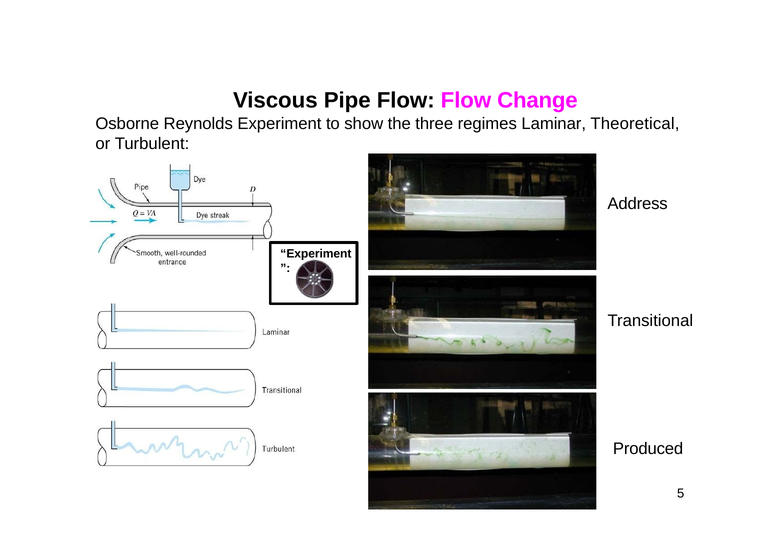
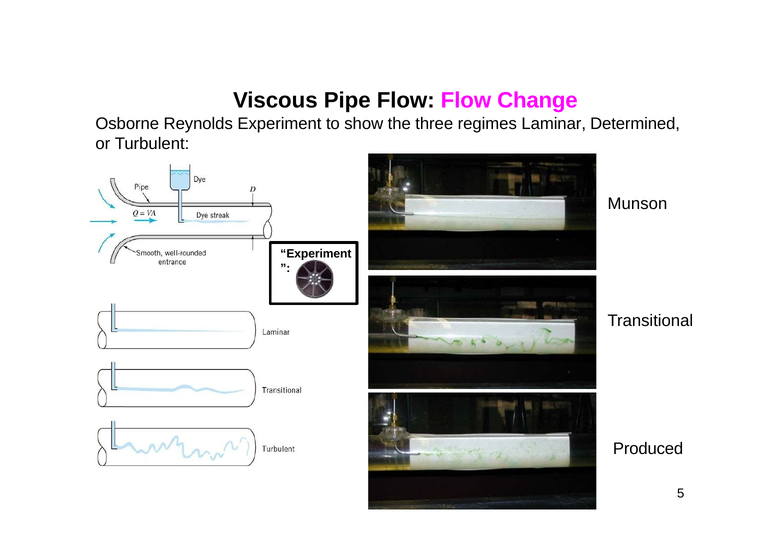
Theoretical: Theoretical -> Determined
Address: Address -> Munson
